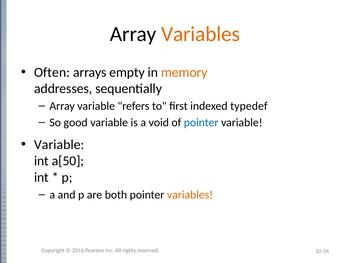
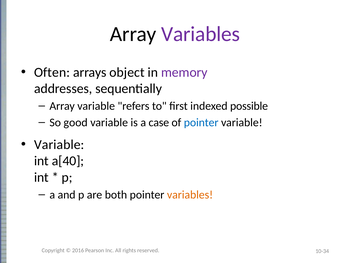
Variables at (201, 34) colour: orange -> purple
empty: empty -> object
memory colour: orange -> purple
typedef: typedef -> possible
void: void -> case
a[50: a[50 -> a[40
